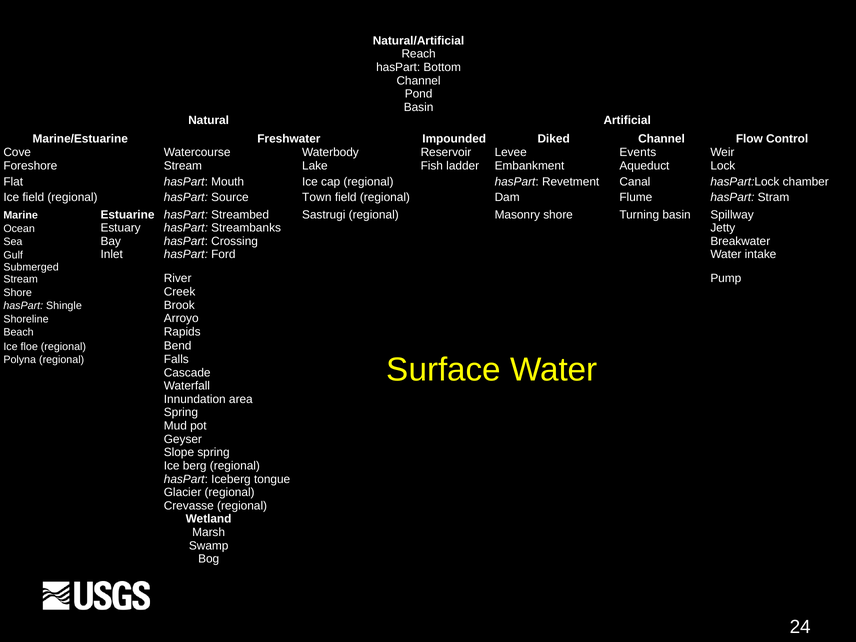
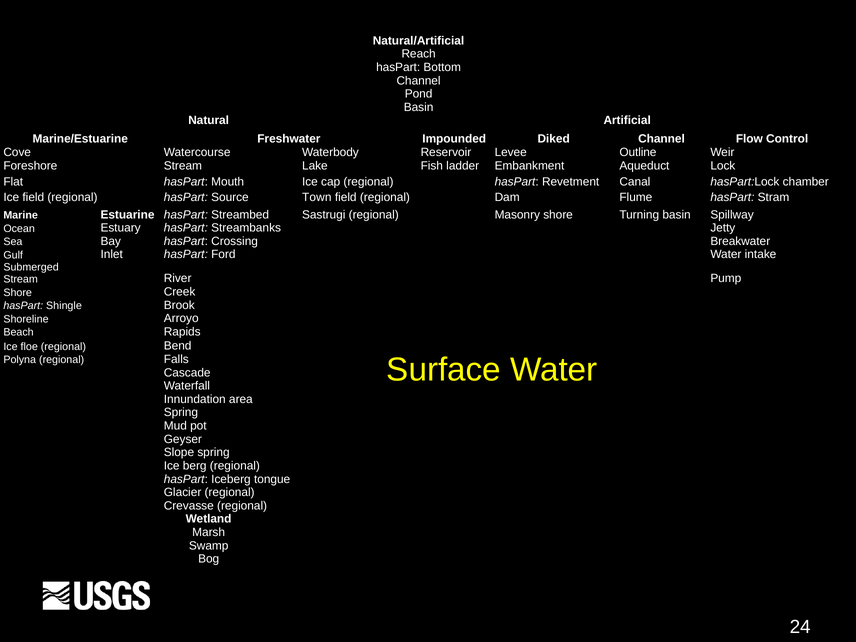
Events: Events -> Outline
